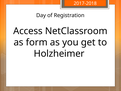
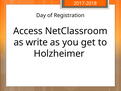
form: form -> write
